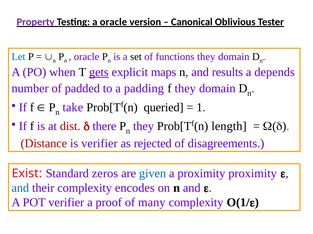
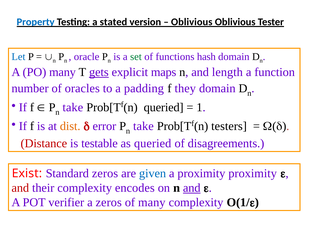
Property colour: purple -> blue
a oracle: oracle -> stated
Canonical at (192, 22): Canonical -> Oblivious
set colour: black -> green
functions they: they -> hash
PO when: when -> many
results: results -> length
depends: depends -> function
padded: padded -> oracles
dist colour: red -> orange
there: there -> error
they at (143, 127): they -> take
length: length -> testers
is verifier: verifier -> testable
as rejected: rejected -> queried
and at (20, 189) colour: blue -> red
and at (192, 189) underline: none -> present
a proof: proof -> zeros
